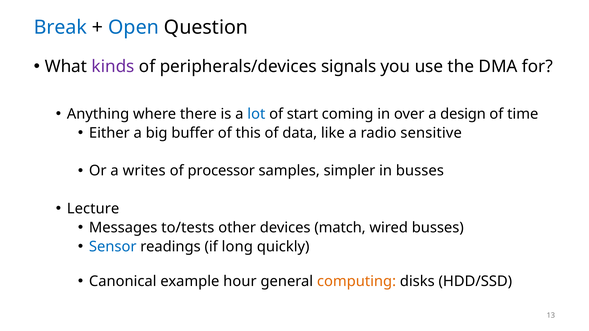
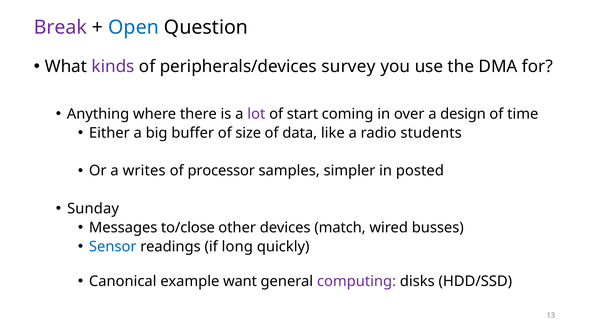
Break colour: blue -> purple
signals: signals -> survey
lot colour: blue -> purple
this: this -> size
sensitive: sensitive -> students
in busses: busses -> posted
Lecture: Lecture -> Sunday
to/tests: to/tests -> to/close
hour: hour -> want
computing colour: orange -> purple
